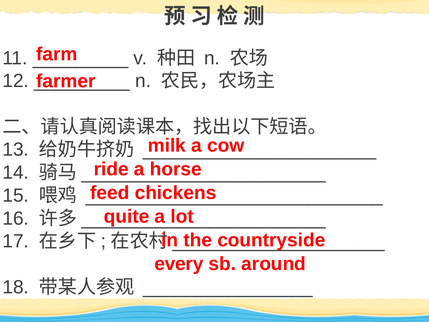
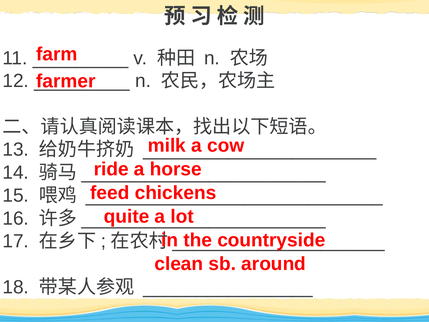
every: every -> clean
